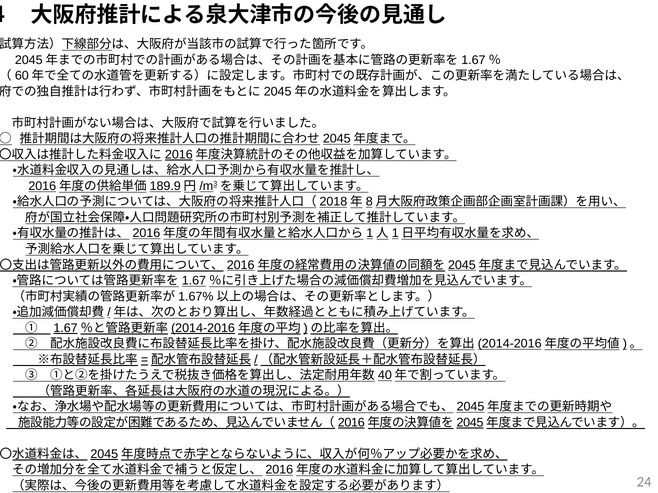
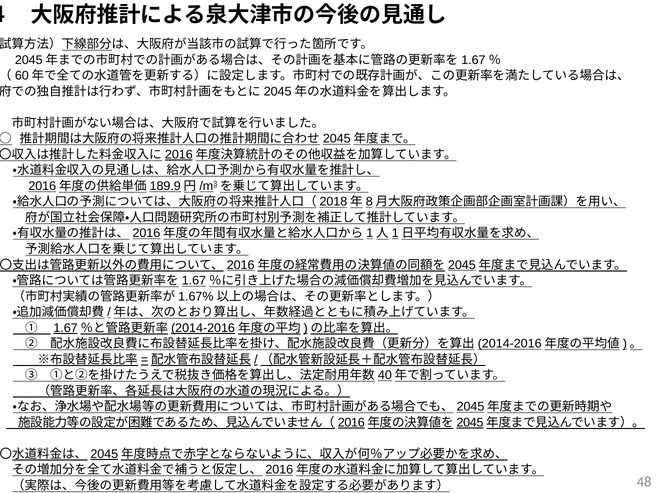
24: 24 -> 48
